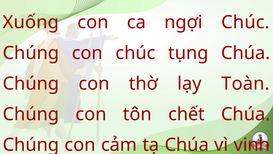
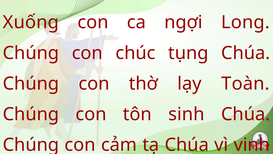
ngợi Chúc: Chúc -> Long
chết: chết -> sinh
